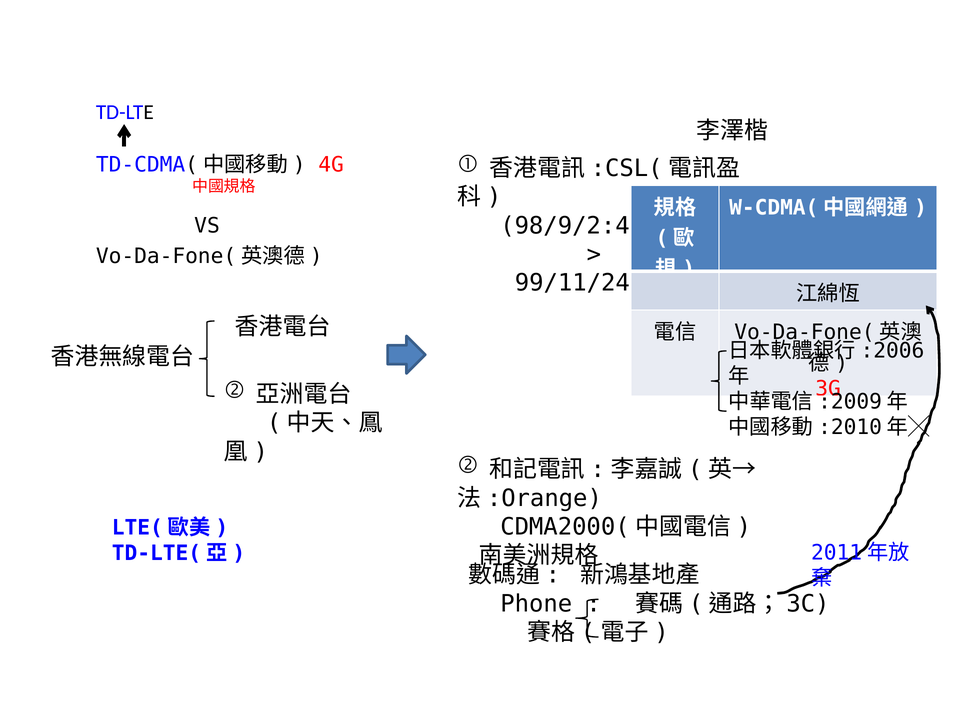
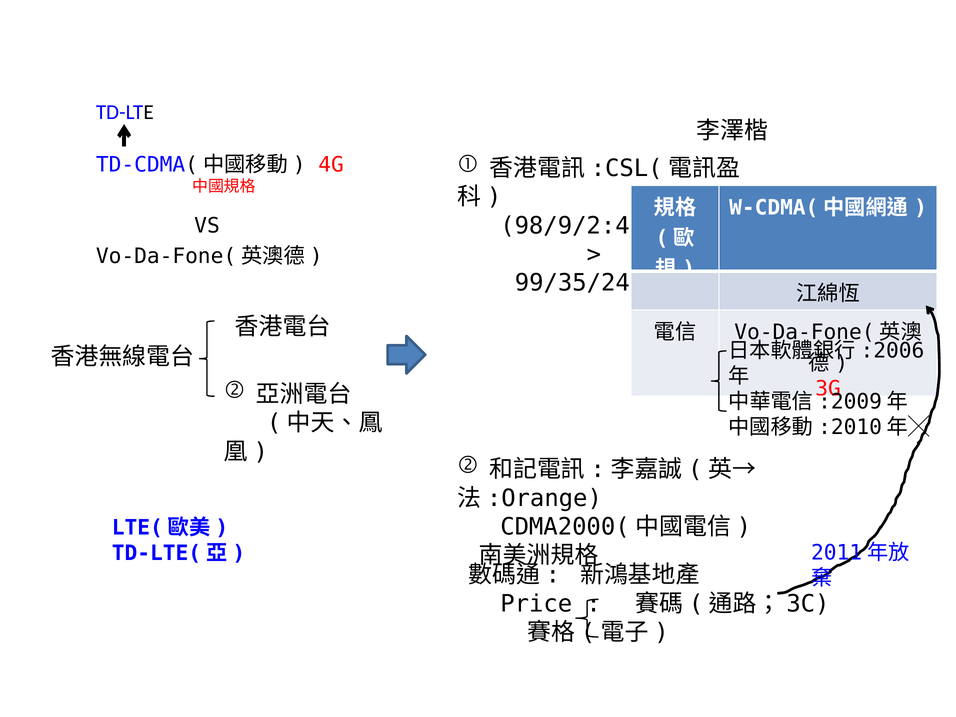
99/11/24: 99/11/24 -> 99/35/24
Phone: Phone -> Price
